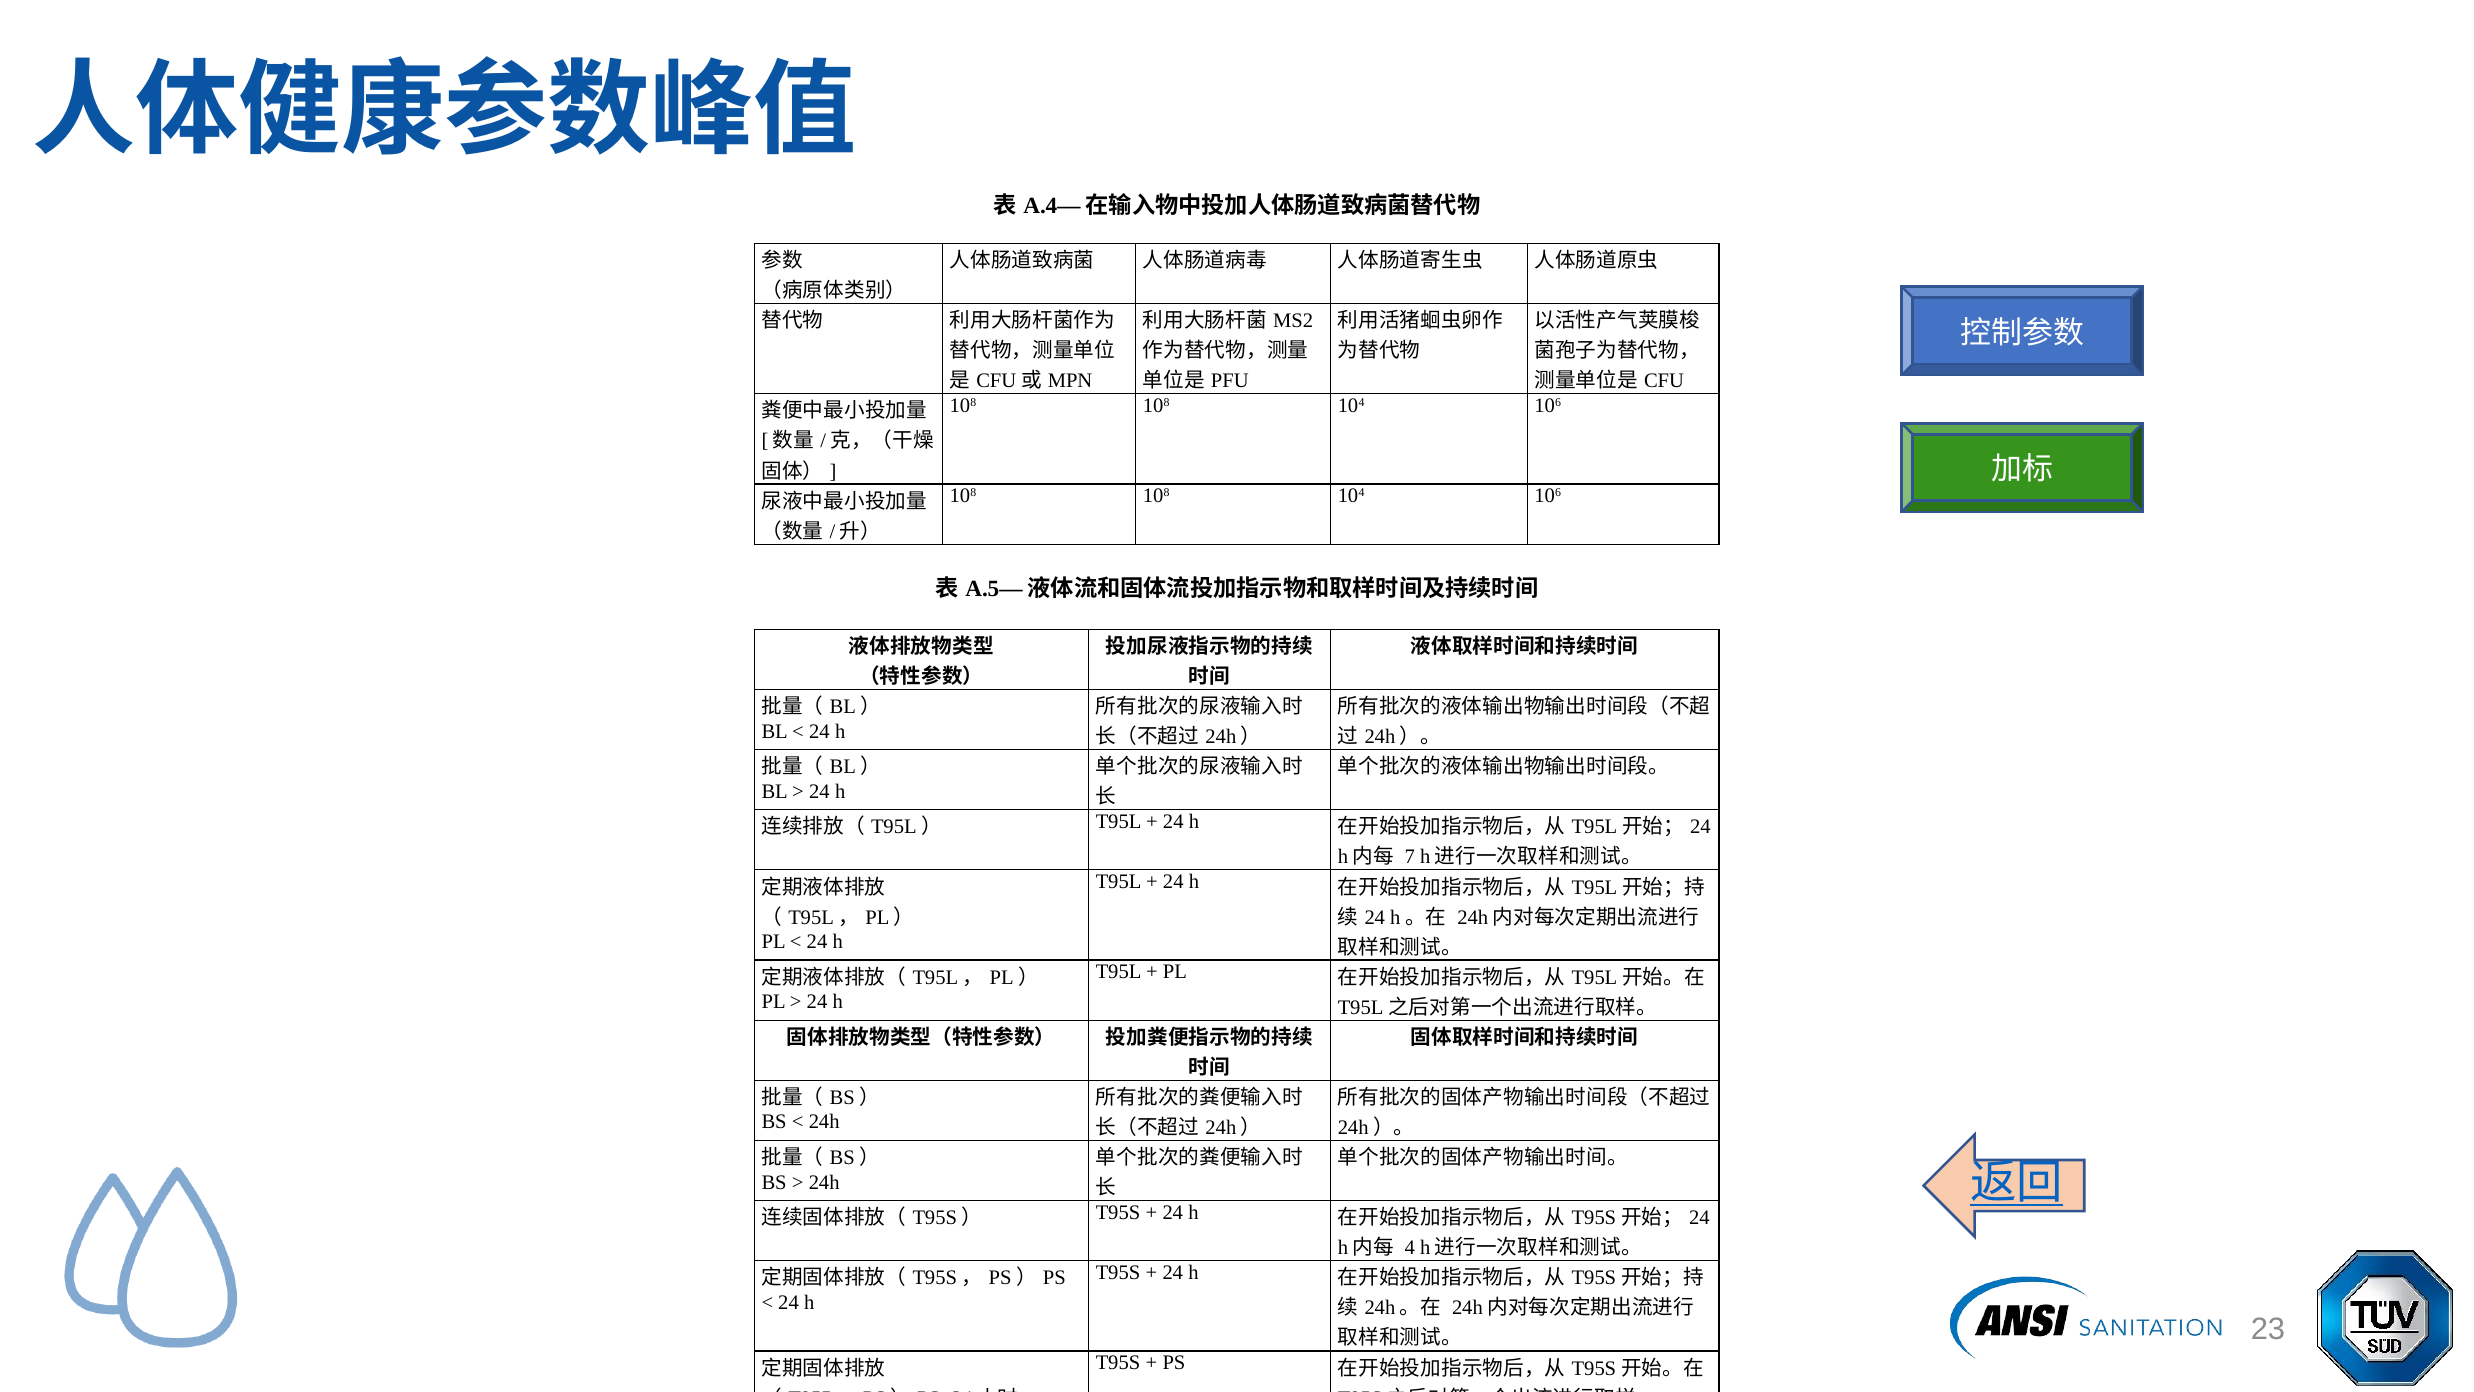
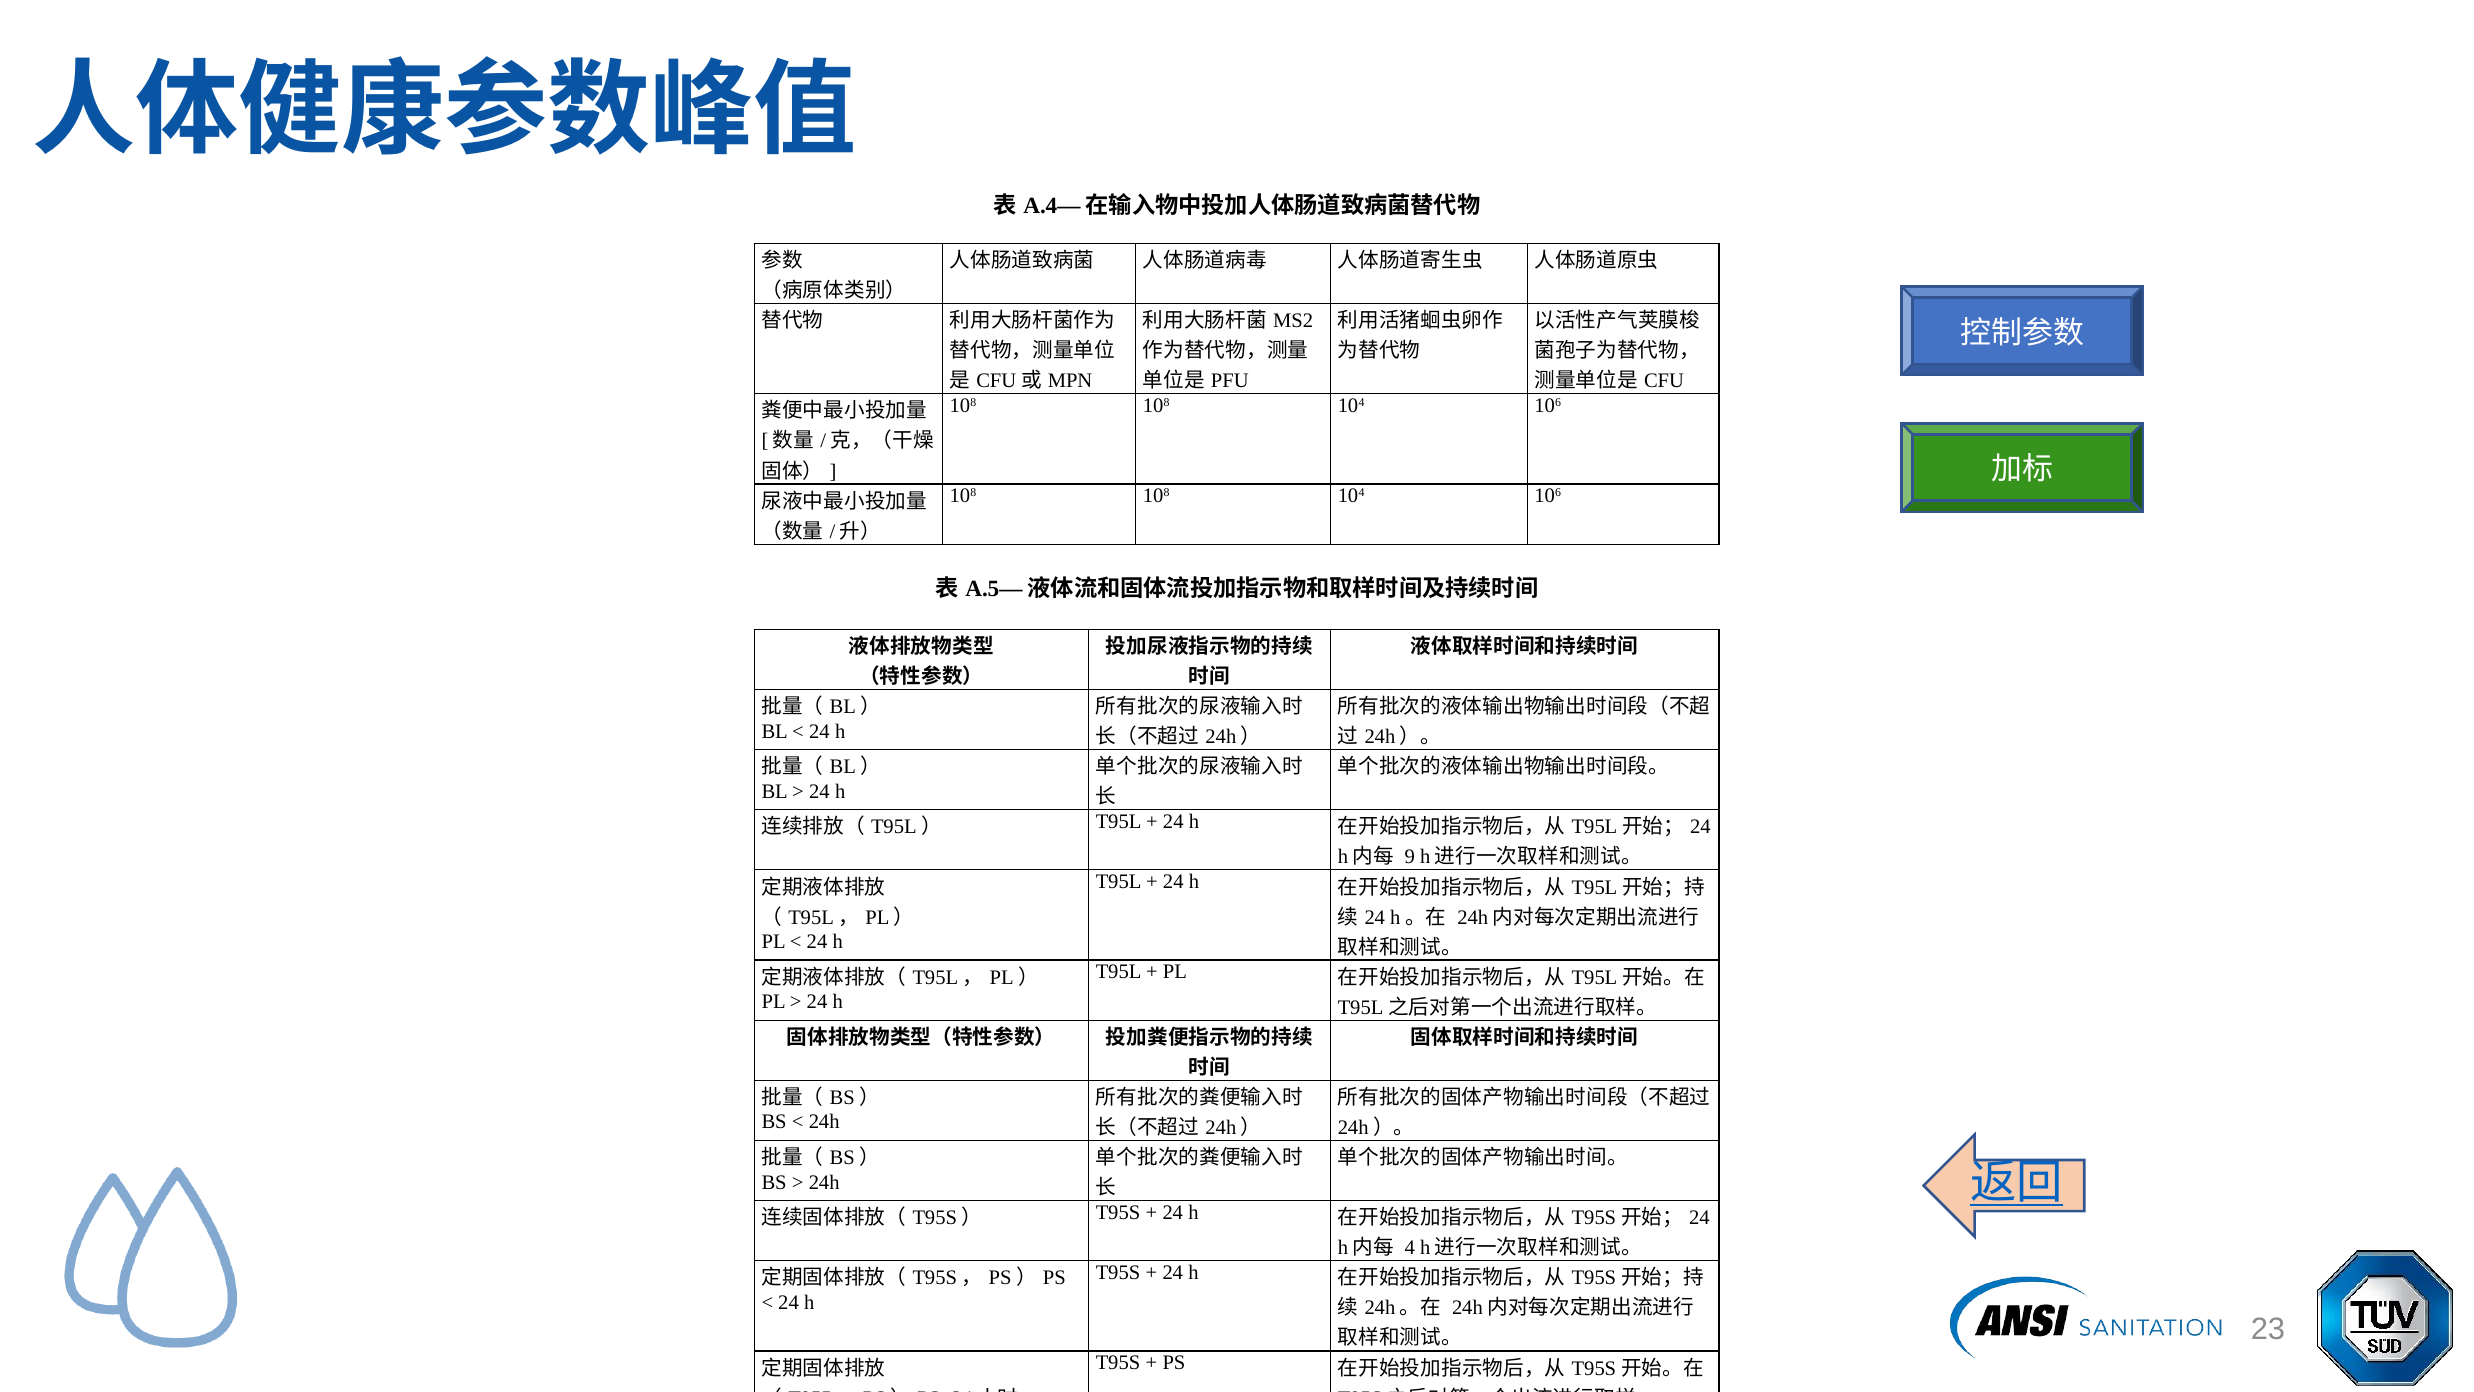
7: 7 -> 9
